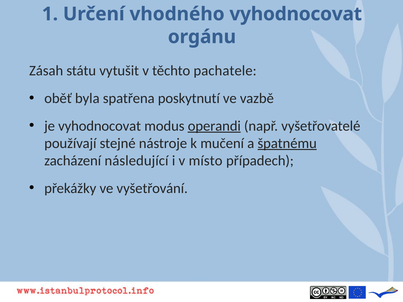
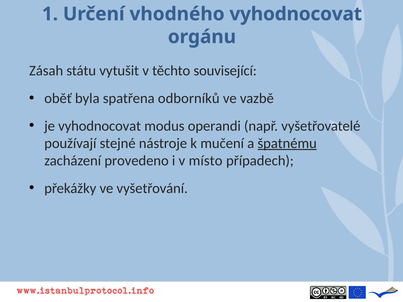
pachatele: pachatele -> související
poskytnutí: poskytnutí -> odborníků
operandi underline: present -> none
následující: následující -> provedeno
